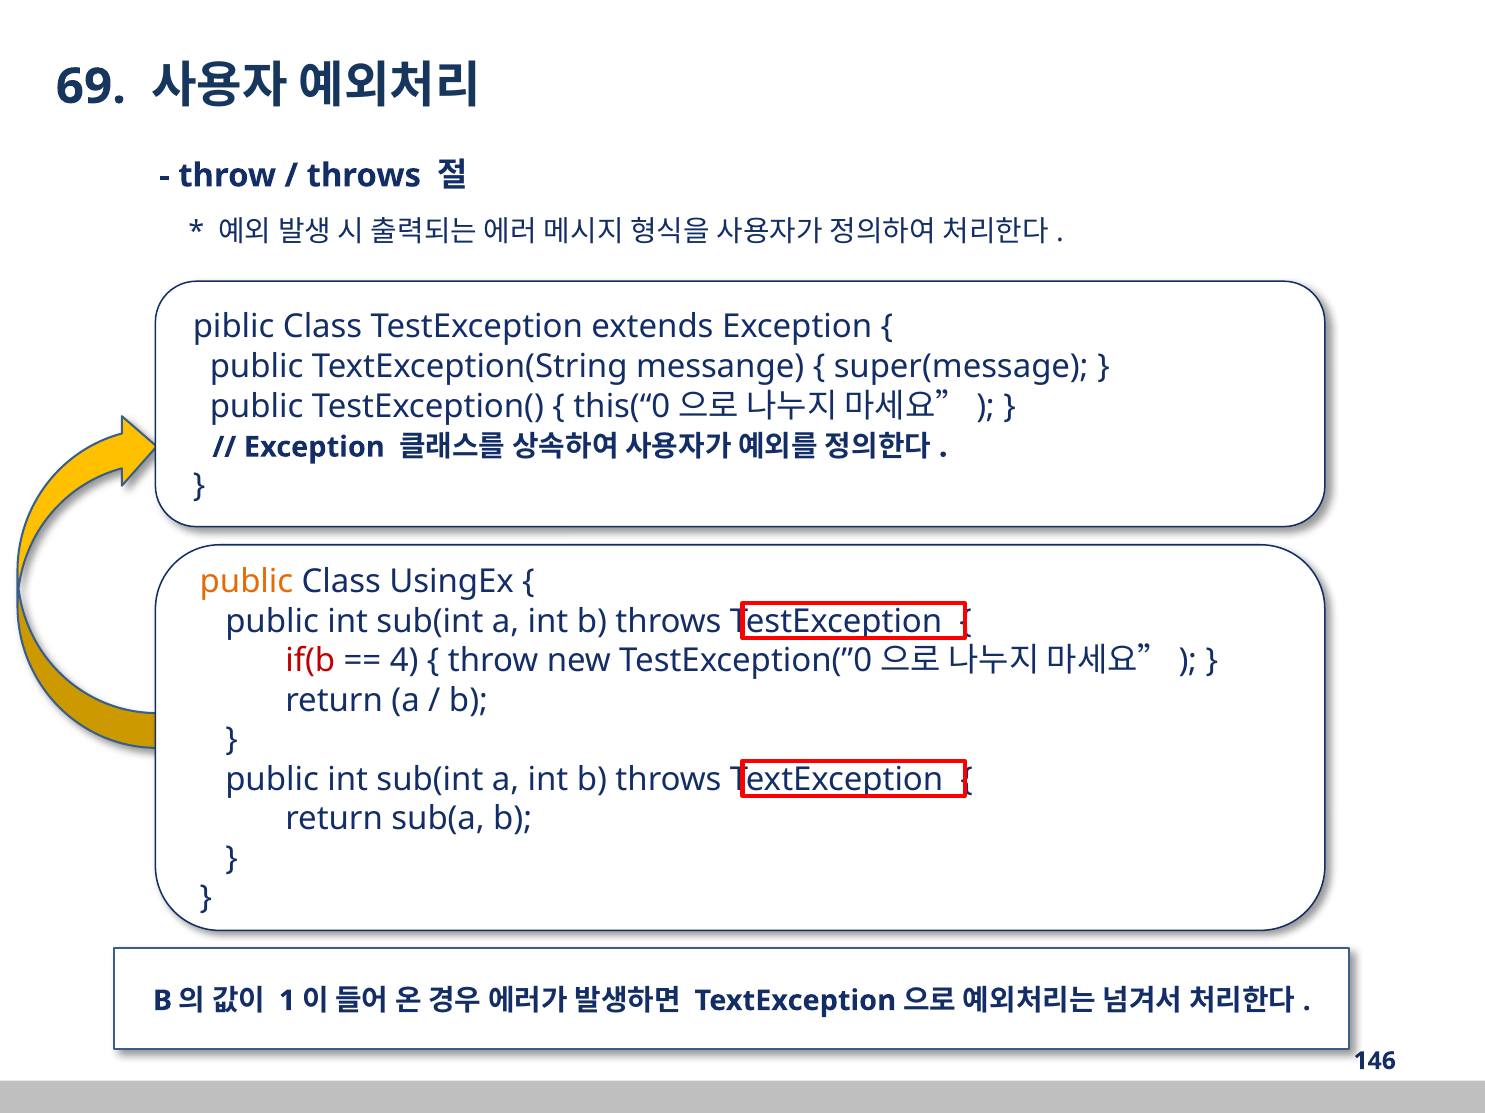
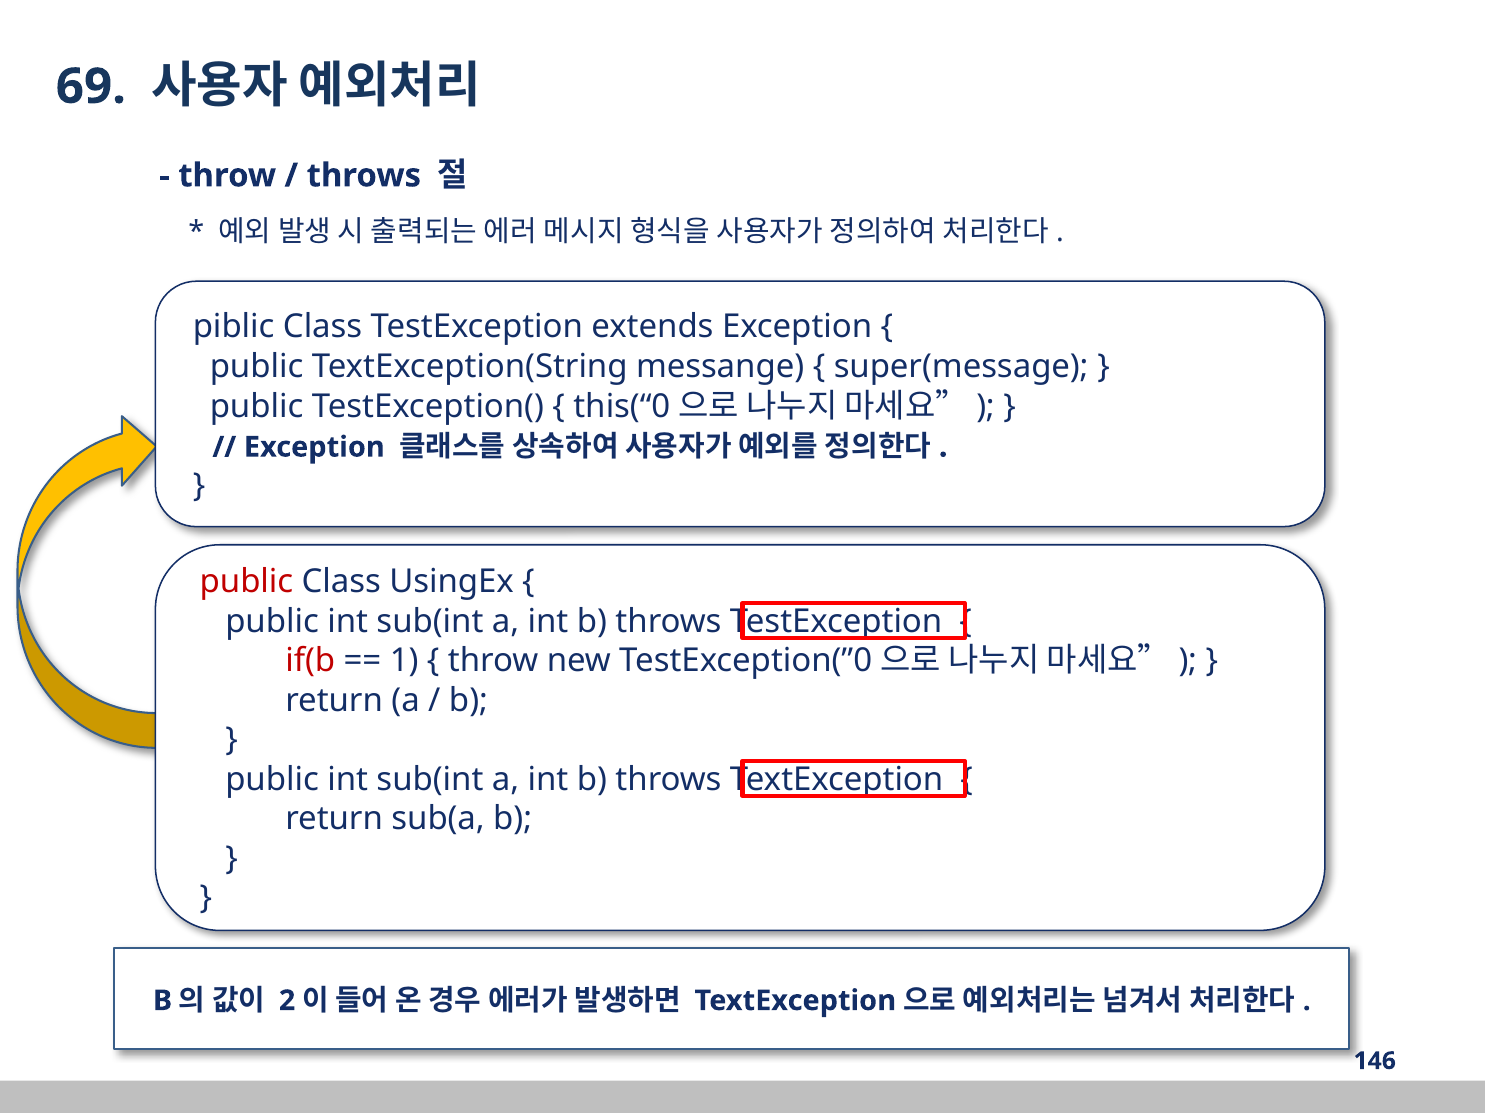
public at (246, 582) colour: orange -> red
4: 4 -> 1
1: 1 -> 2
